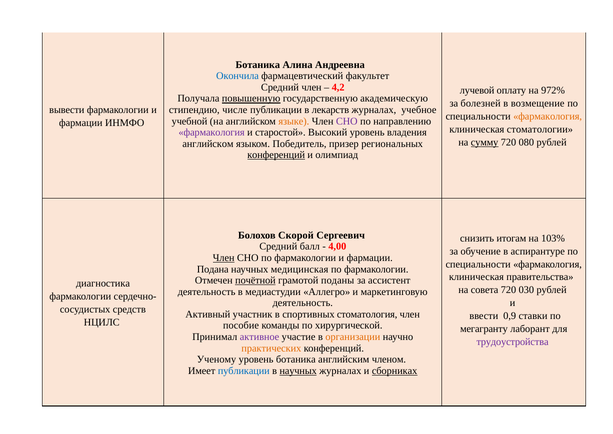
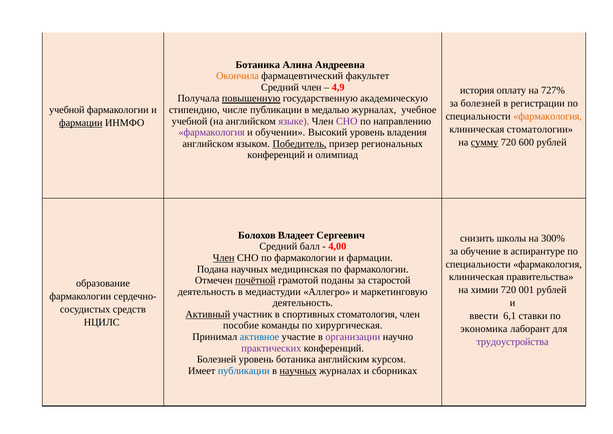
Окончила colour: blue -> orange
4,2: 4,2 -> 4,9
лучевой: лучевой -> история
972%: 972% -> 727%
возмещение: возмещение -> регистрации
вывести at (67, 110): вывести -> учебной
лекарств: лекарств -> медалью
языке colour: orange -> purple
фармации at (81, 123) underline: none -> present
старостой: старостой -> обучении
080: 080 -> 600
Победитель underline: none -> present
конференций at (276, 155) underline: present -> none
Скорой: Скорой -> Владеет
итогам: итогам -> школы
103%: 103% -> 300%
ассистент: ассистент -> старостой
диагностика: диагностика -> образование
совета: совета -> химии
030: 030 -> 001
Активный underline: none -> present
0,9: 0,9 -> 6,1
хирургической: хирургической -> хирургическая
мегагранту: мегагранту -> экономика
активное colour: purple -> blue
организации colour: orange -> purple
практических colour: orange -> purple
Ученому at (217, 359): Ученому -> Болезней
членом: членом -> курсом
сборниках underline: present -> none
